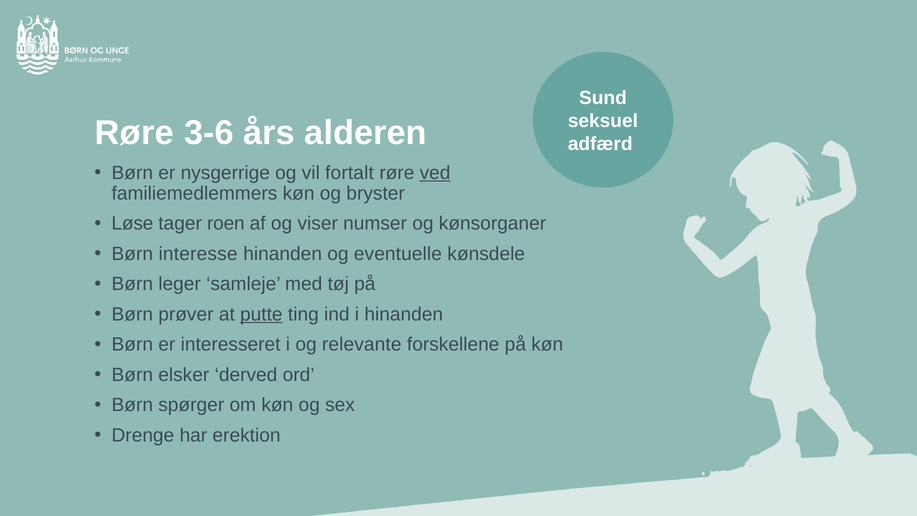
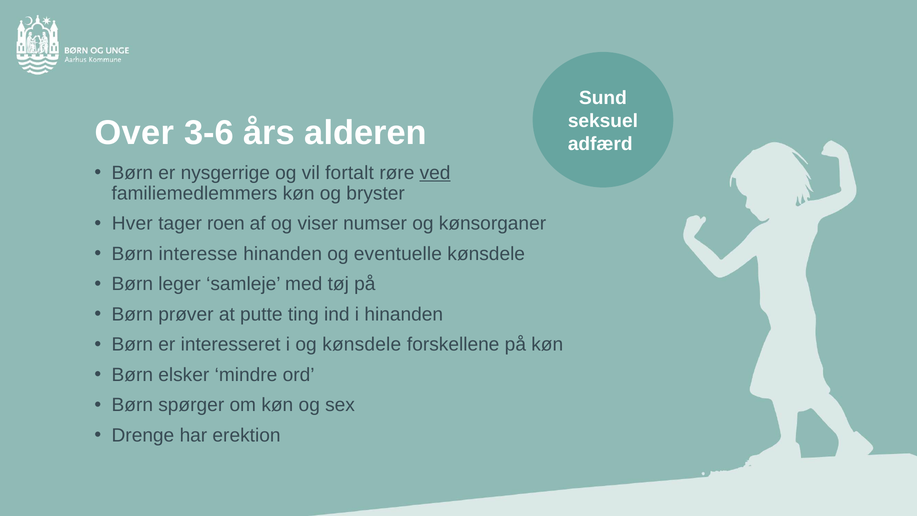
Røre at (134, 133): Røre -> Over
Løse: Løse -> Hver
putte underline: present -> none
og relevante: relevante -> kønsdele
derved: derved -> mindre
